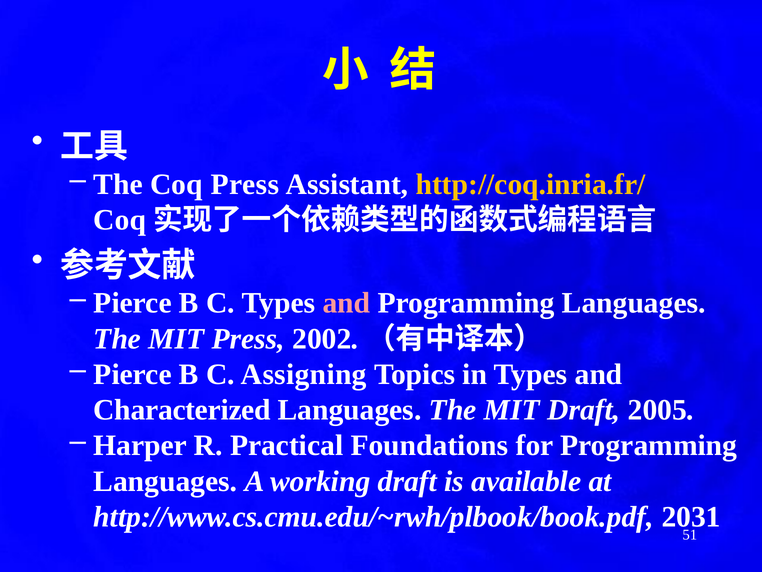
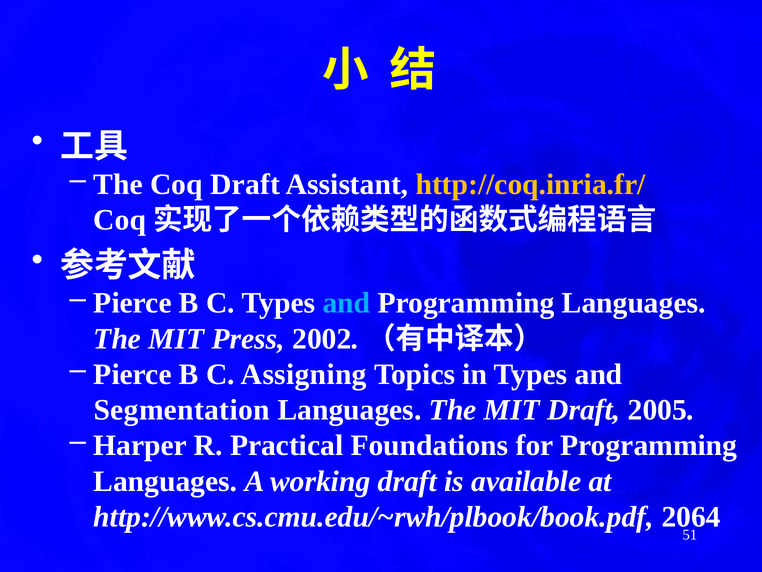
Coq Press: Press -> Draft
and at (346, 303) colour: pink -> light blue
Characterized: Characterized -> Segmentation
2031: 2031 -> 2064
